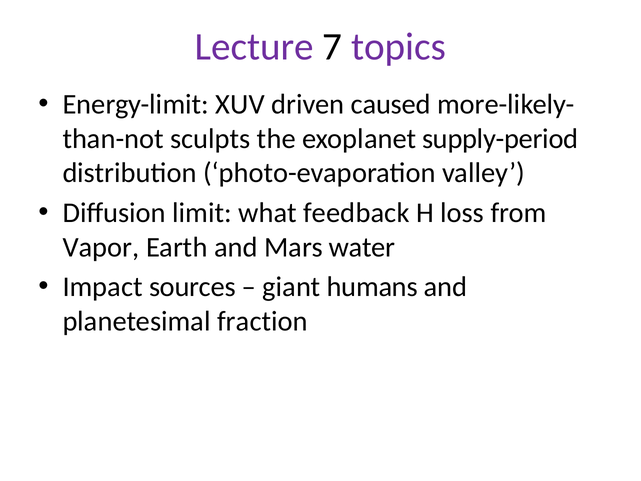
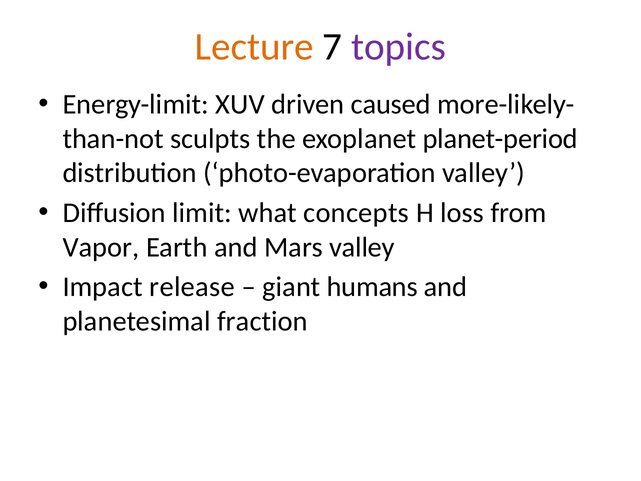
Lecture colour: purple -> orange
supply-period: supply-period -> planet-period
feedback: feedback -> concepts
Mars water: water -> valley
sources: sources -> release
